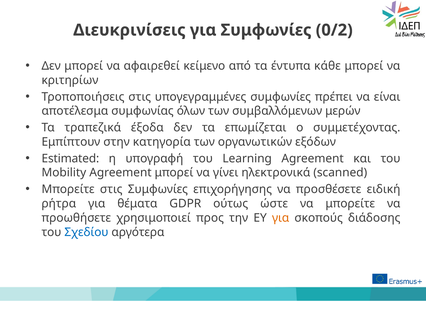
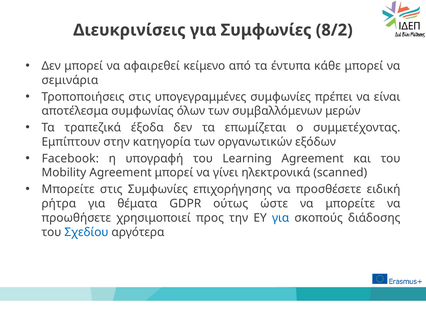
0/2: 0/2 -> 8/2
κριτηρίων: κριτηρίων -> σεμινάρια
Estimated: Estimated -> Facebook
για at (281, 218) colour: orange -> blue
